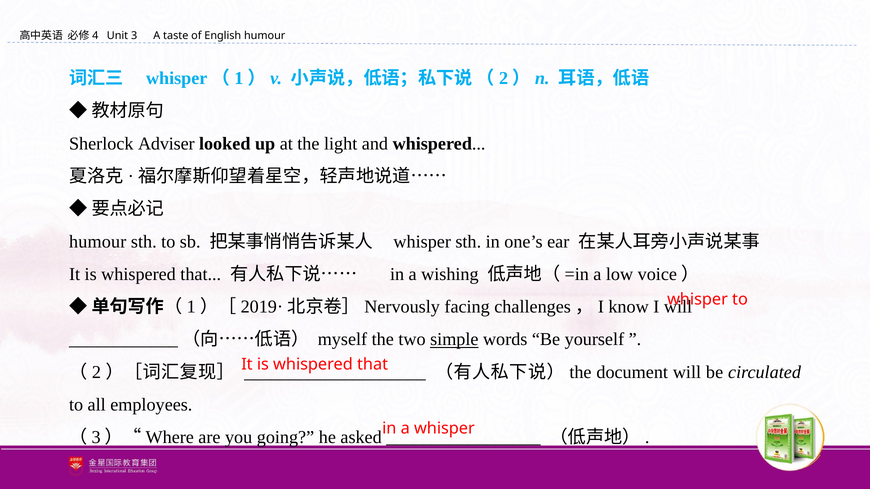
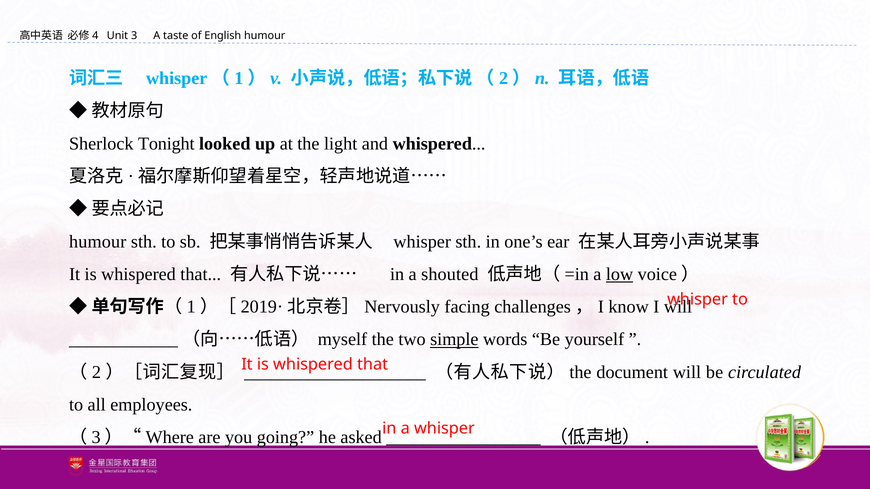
Adviser: Adviser -> Tonight
wishing: wishing -> shouted
low underline: none -> present
